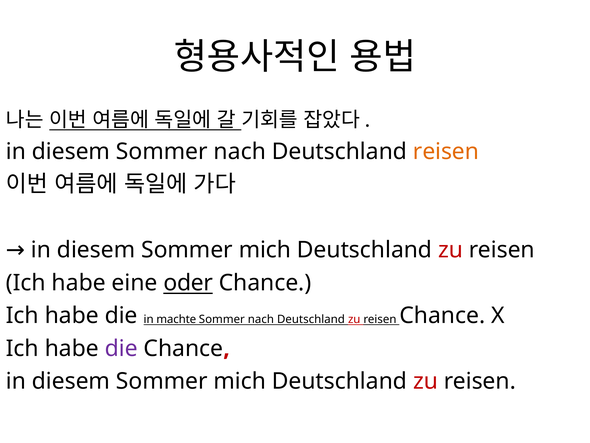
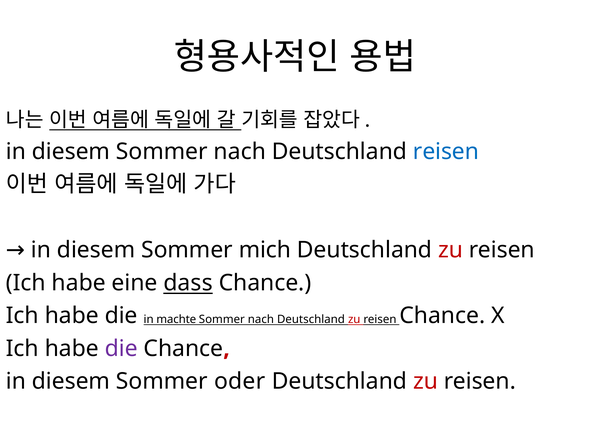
reisen at (446, 151) colour: orange -> blue
oder: oder -> dass
mich at (240, 381): mich -> oder
